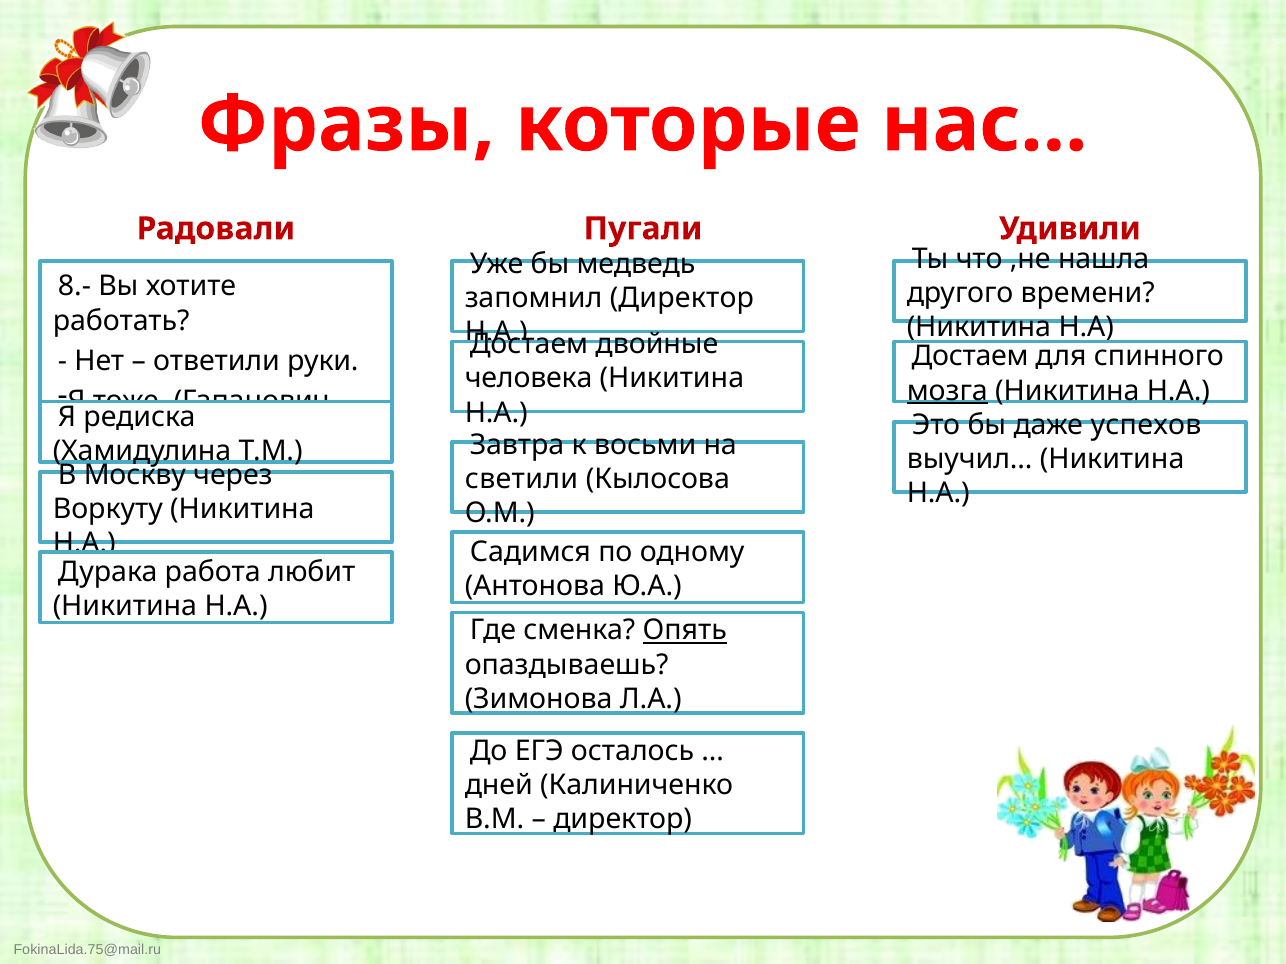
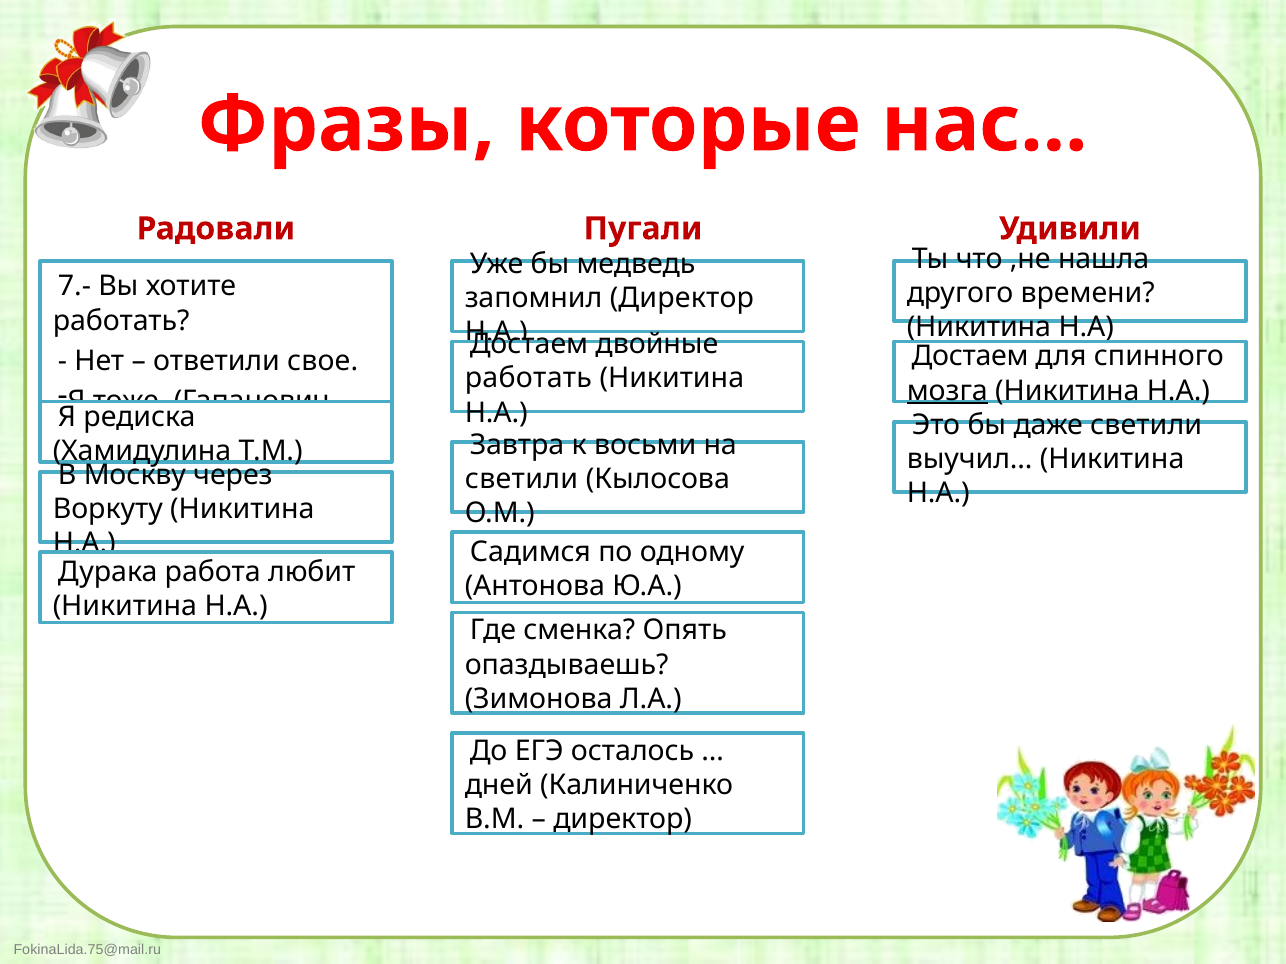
8.-: 8.- -> 7.-
руки: руки -> свое
человека at (529, 379): человека -> работать
даже успехов: успехов -> светили
Опять underline: present -> none
